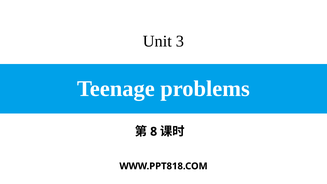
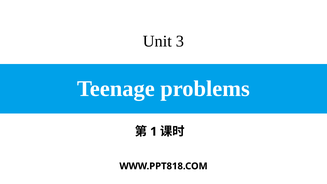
8: 8 -> 1
